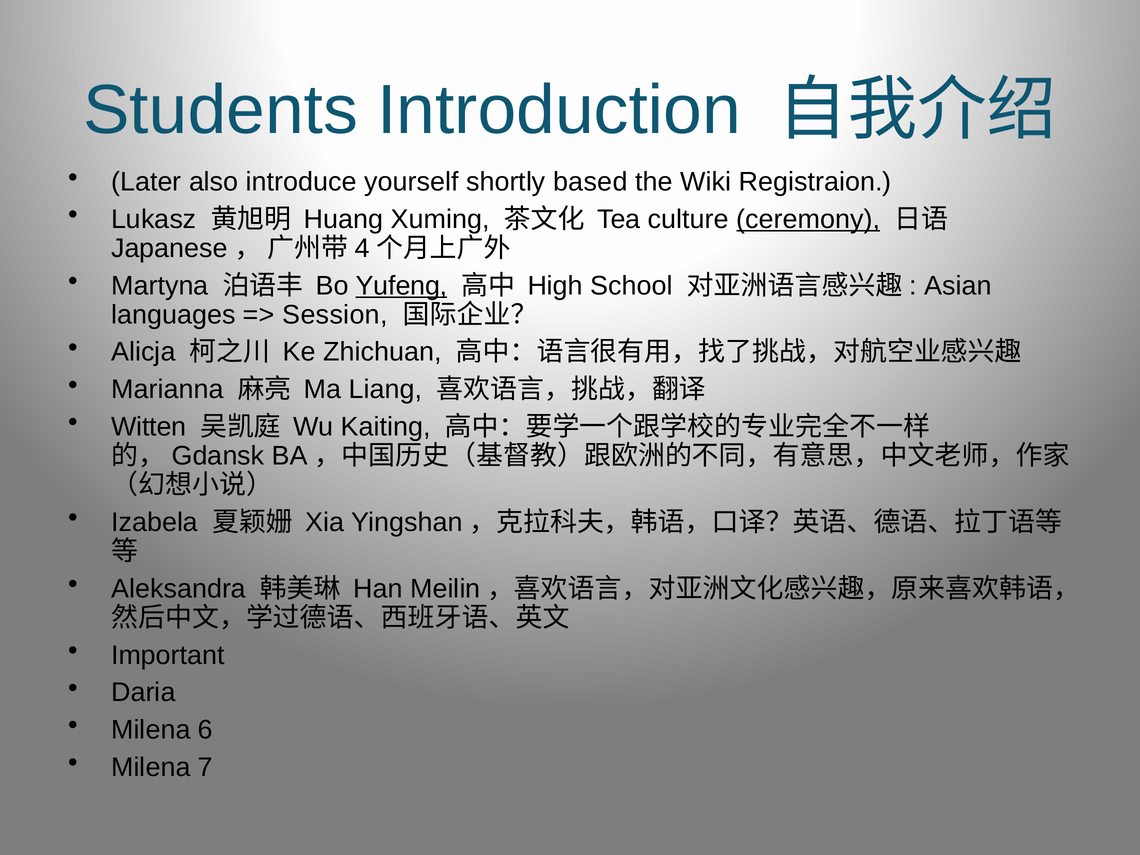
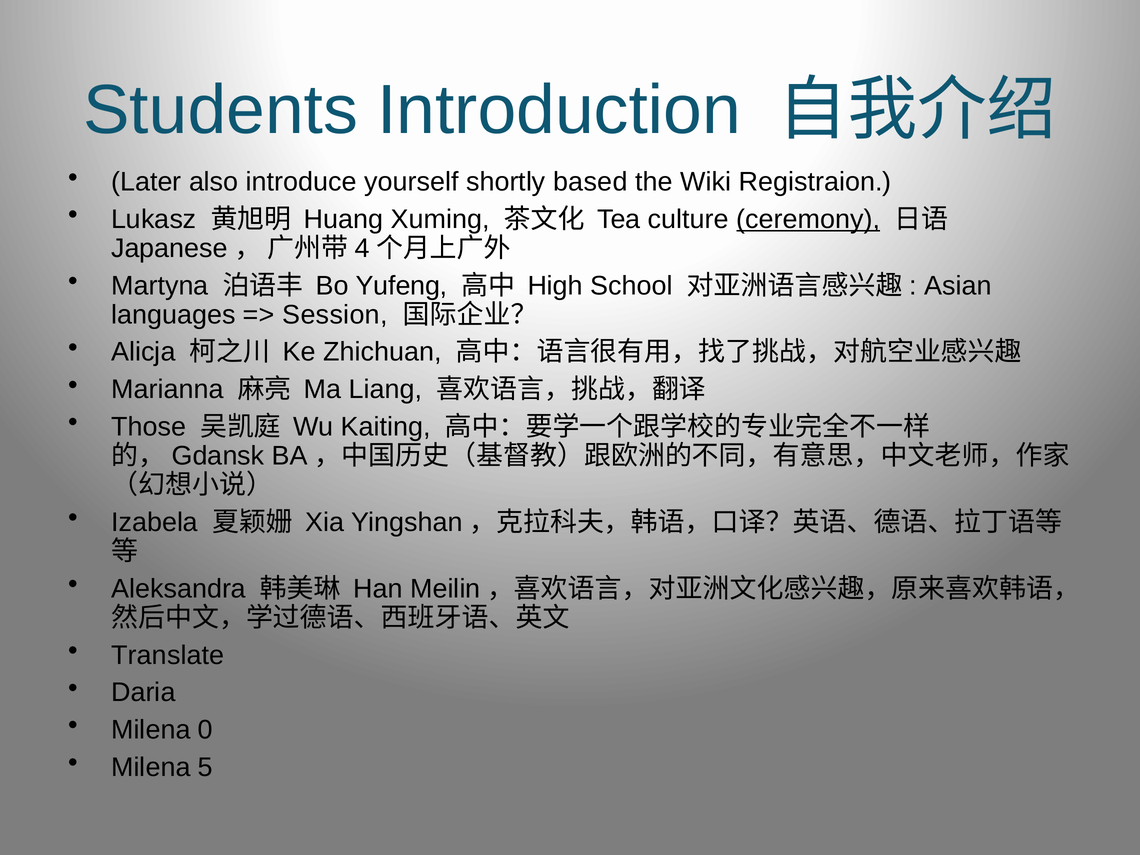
Yufeng underline: present -> none
Witten: Witten -> Those
Important: Important -> Translate
6: 6 -> 0
7: 7 -> 5
